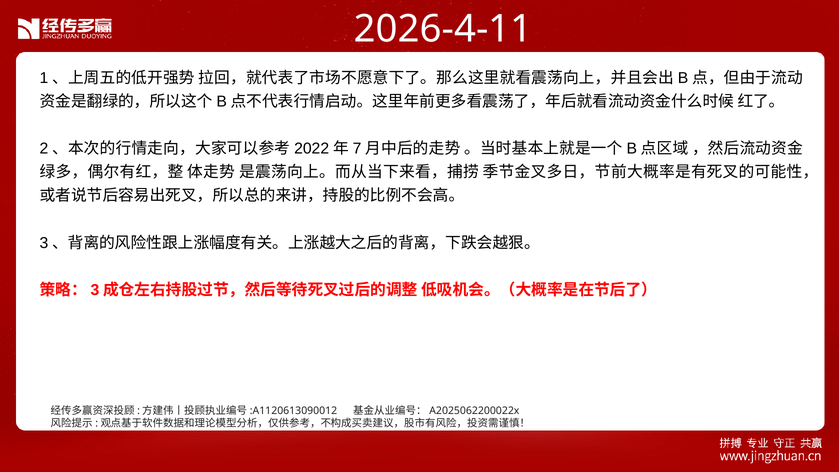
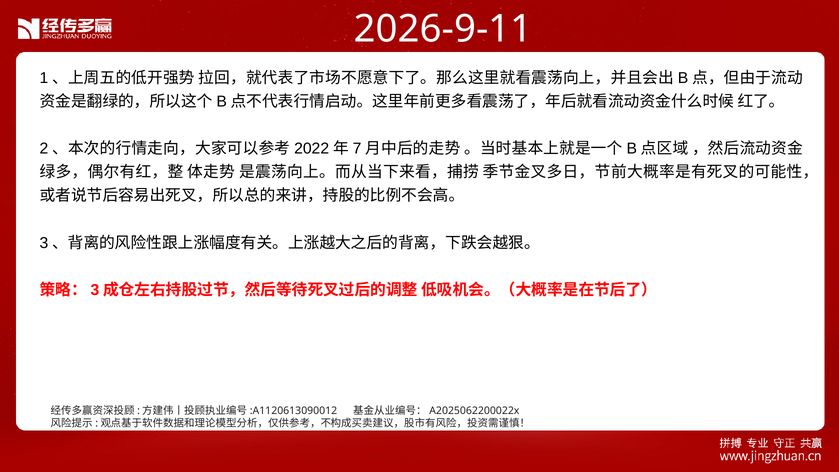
2026-4-11: 2026-4-11 -> 2026-9-11
